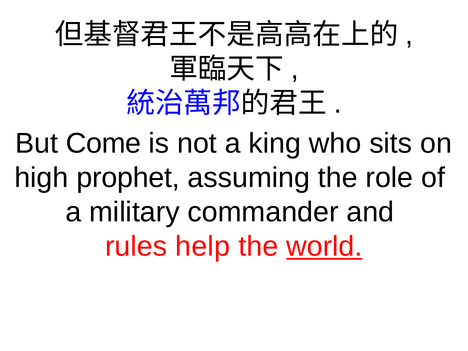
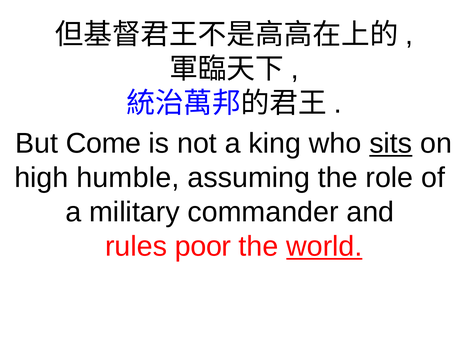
sits underline: none -> present
prophet: prophet -> humble
help: help -> poor
